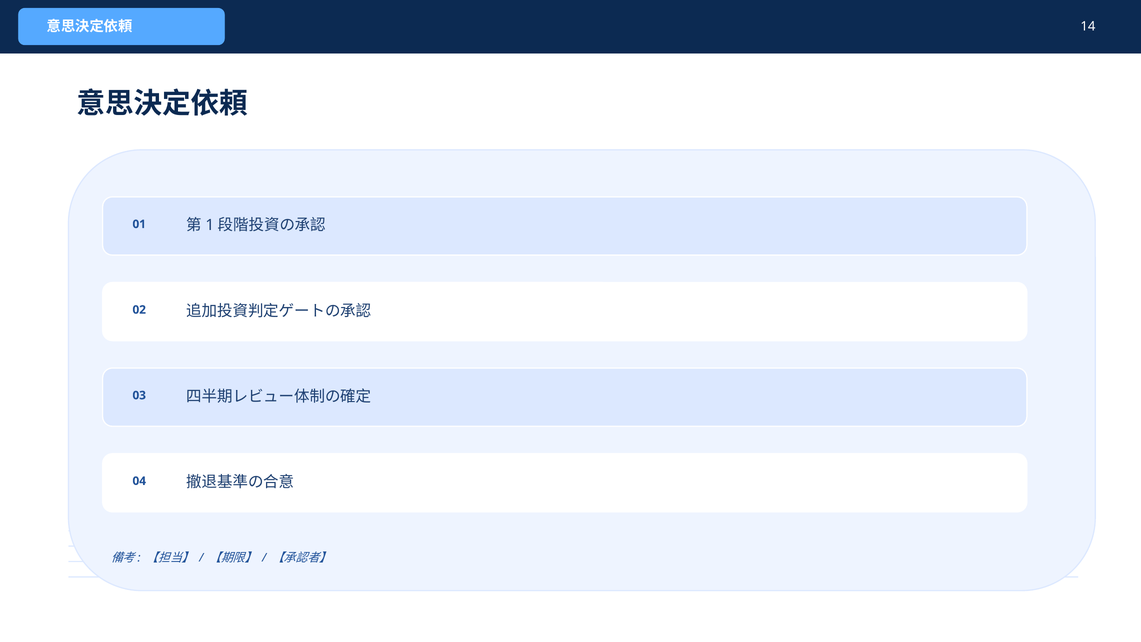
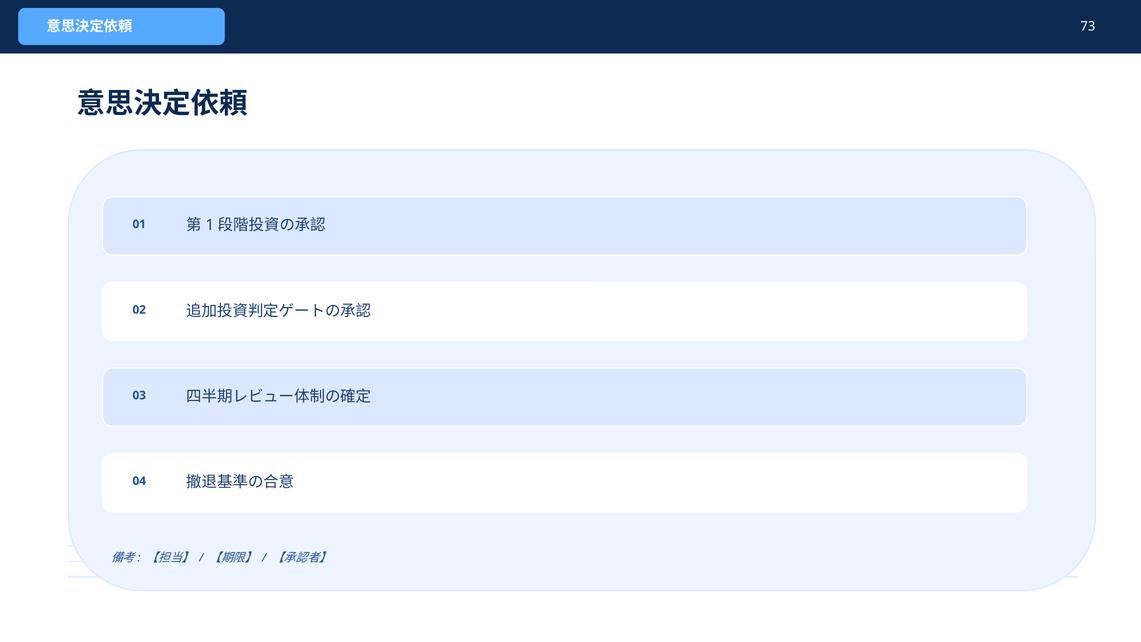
14: 14 -> 73
